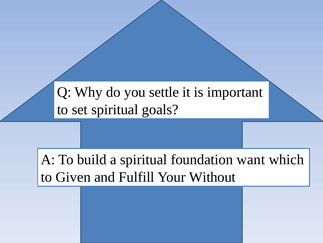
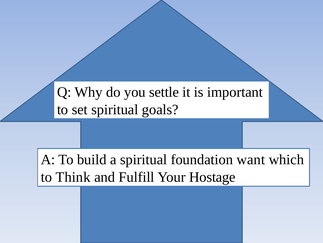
Given: Given -> Think
Without: Without -> Hostage
